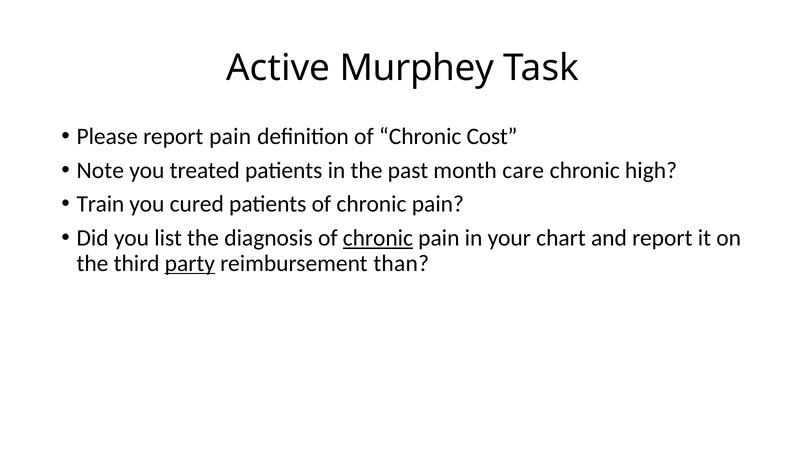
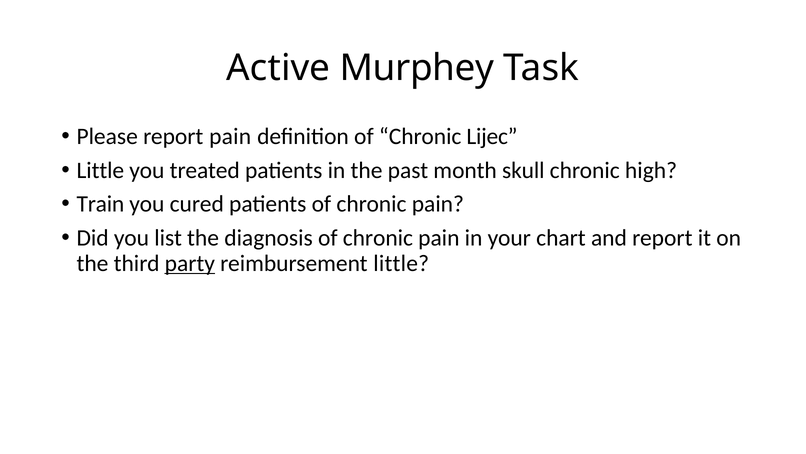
Cost: Cost -> Lijec
Note at (100, 170): Note -> Little
care: care -> skull
chronic at (378, 238) underline: present -> none
reimbursement than: than -> little
